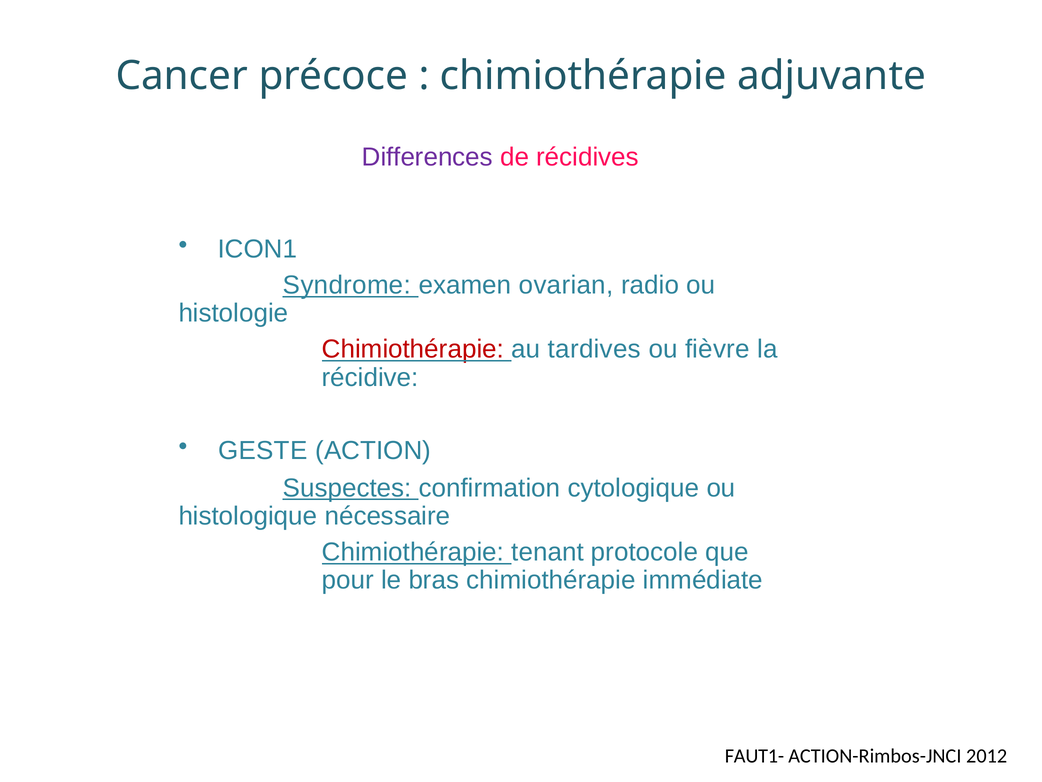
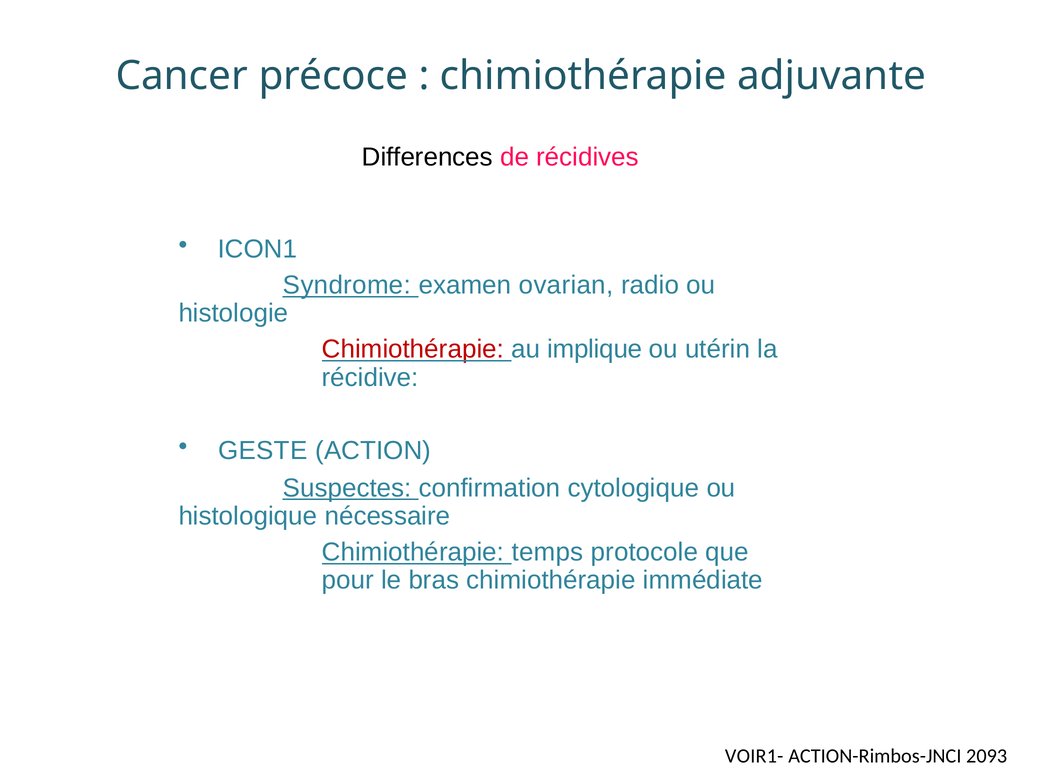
Differences colour: purple -> black
tardives: tardives -> implique
fièvre: fièvre -> utérin
tenant: tenant -> temps
FAUT1-: FAUT1- -> VOIR1-
2012: 2012 -> 2093
